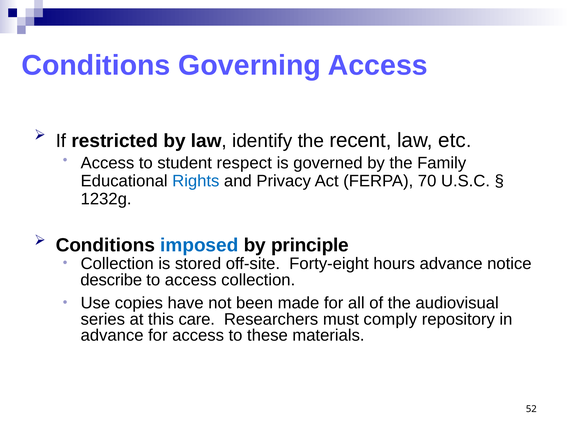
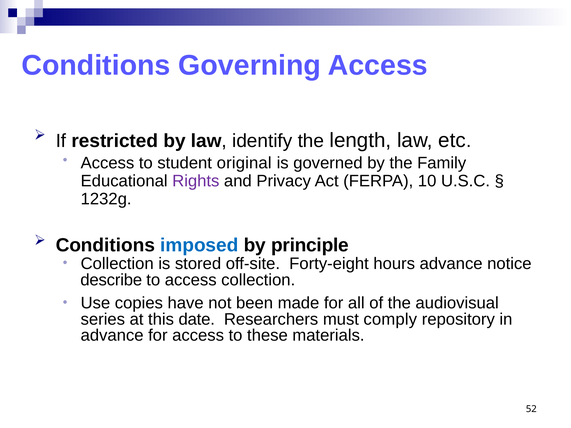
recent: recent -> length
respect: respect -> original
Rights colour: blue -> purple
70: 70 -> 10
care: care -> date
